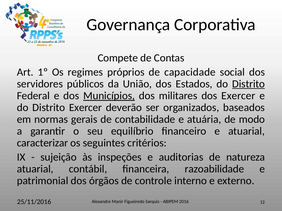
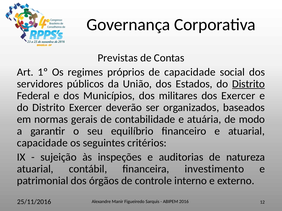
Compete: Compete -> Previstas
Municípios underline: present -> none
caracterizar at (42, 143): caracterizar -> capacidade
razoabilidade: razoabilidade -> investimento
